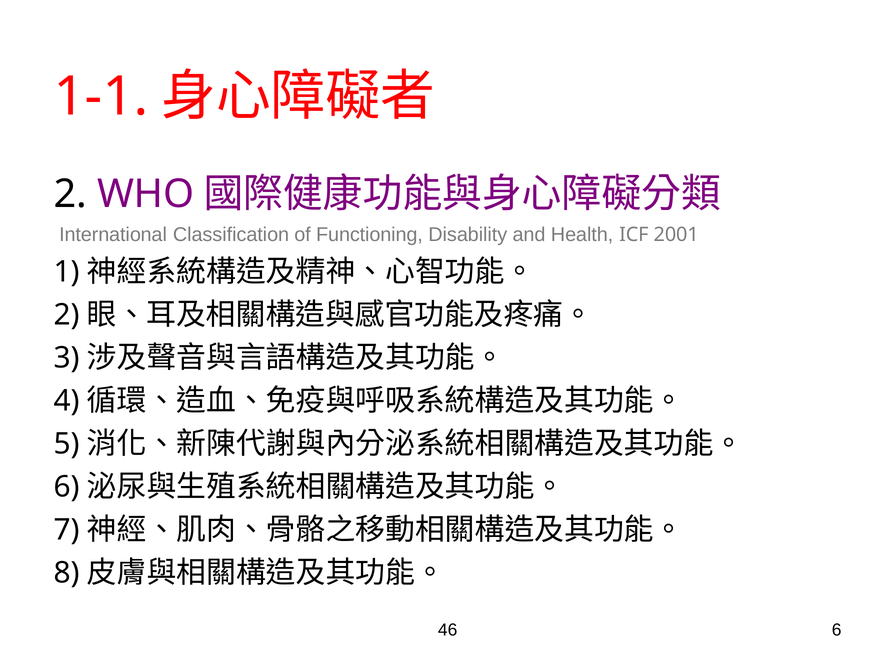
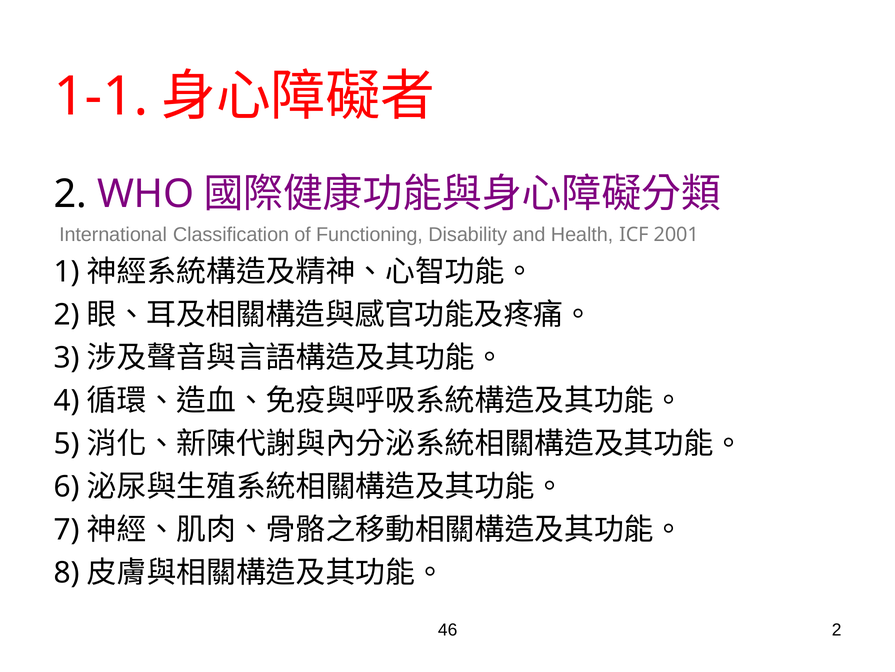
46 6: 6 -> 2
